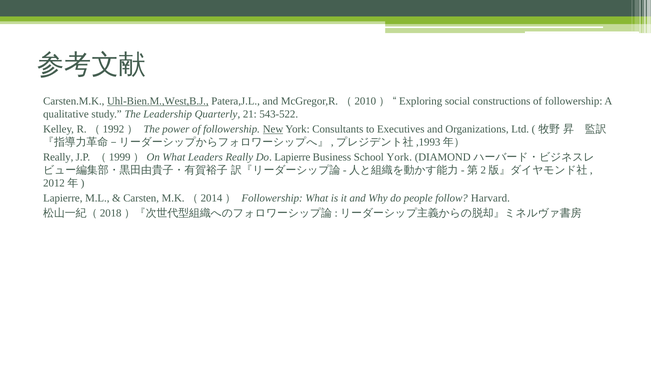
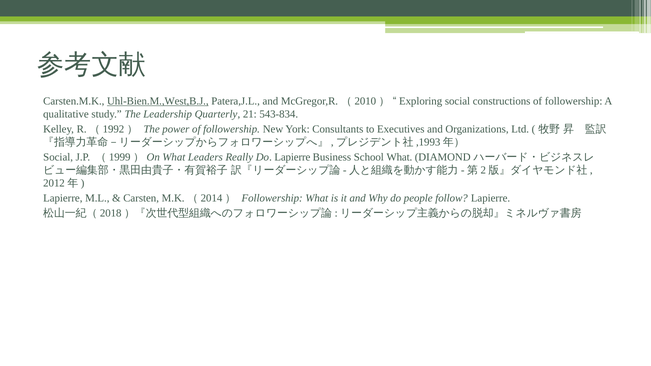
543-522: 543-522 -> 543-834
New underline: present -> none
Really at (58, 157): Really -> Social
School York: York -> What
follow Harvard: Harvard -> Lapierre
